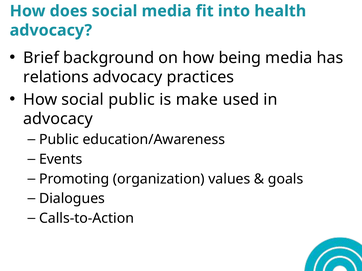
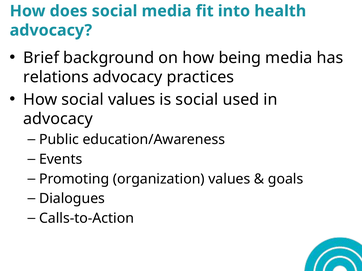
social public: public -> values
is make: make -> social
